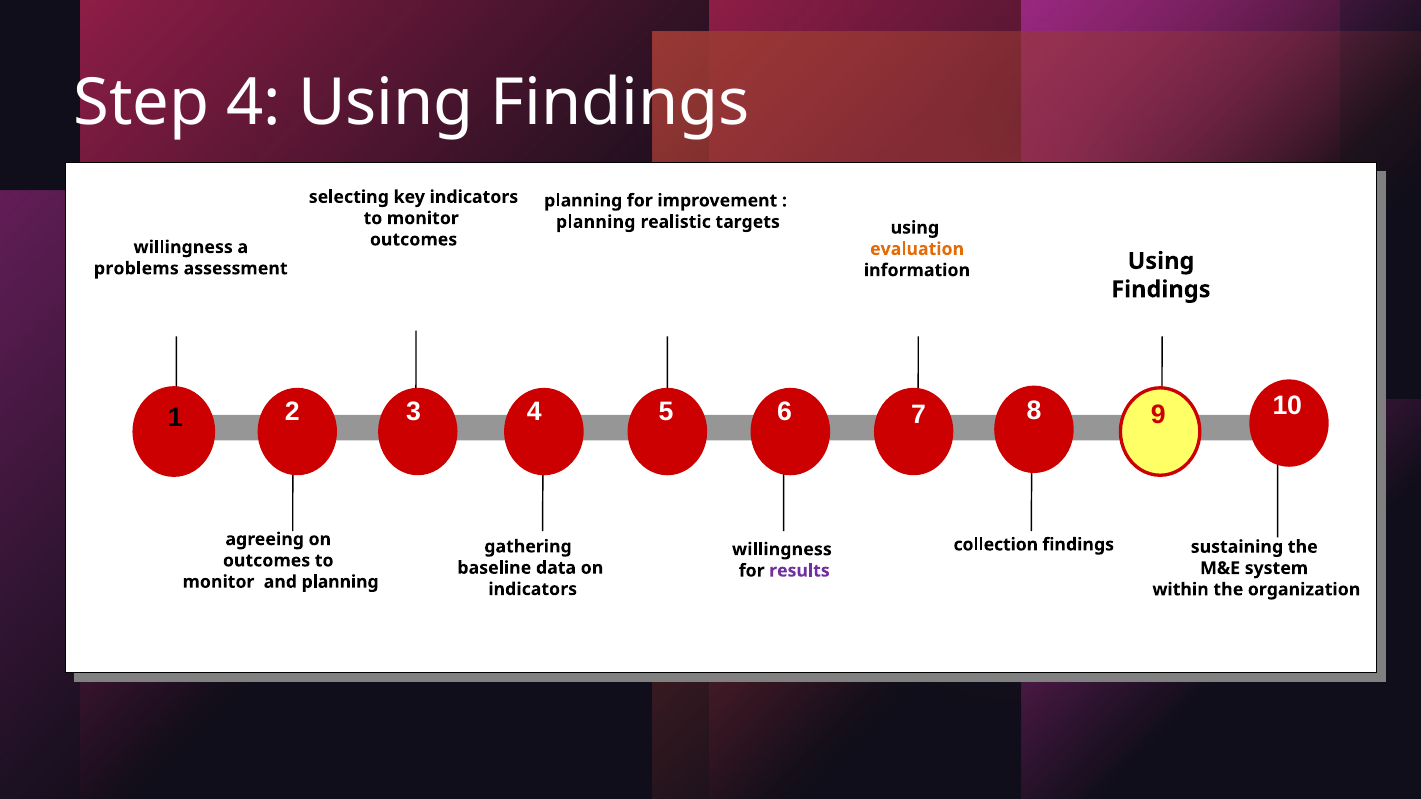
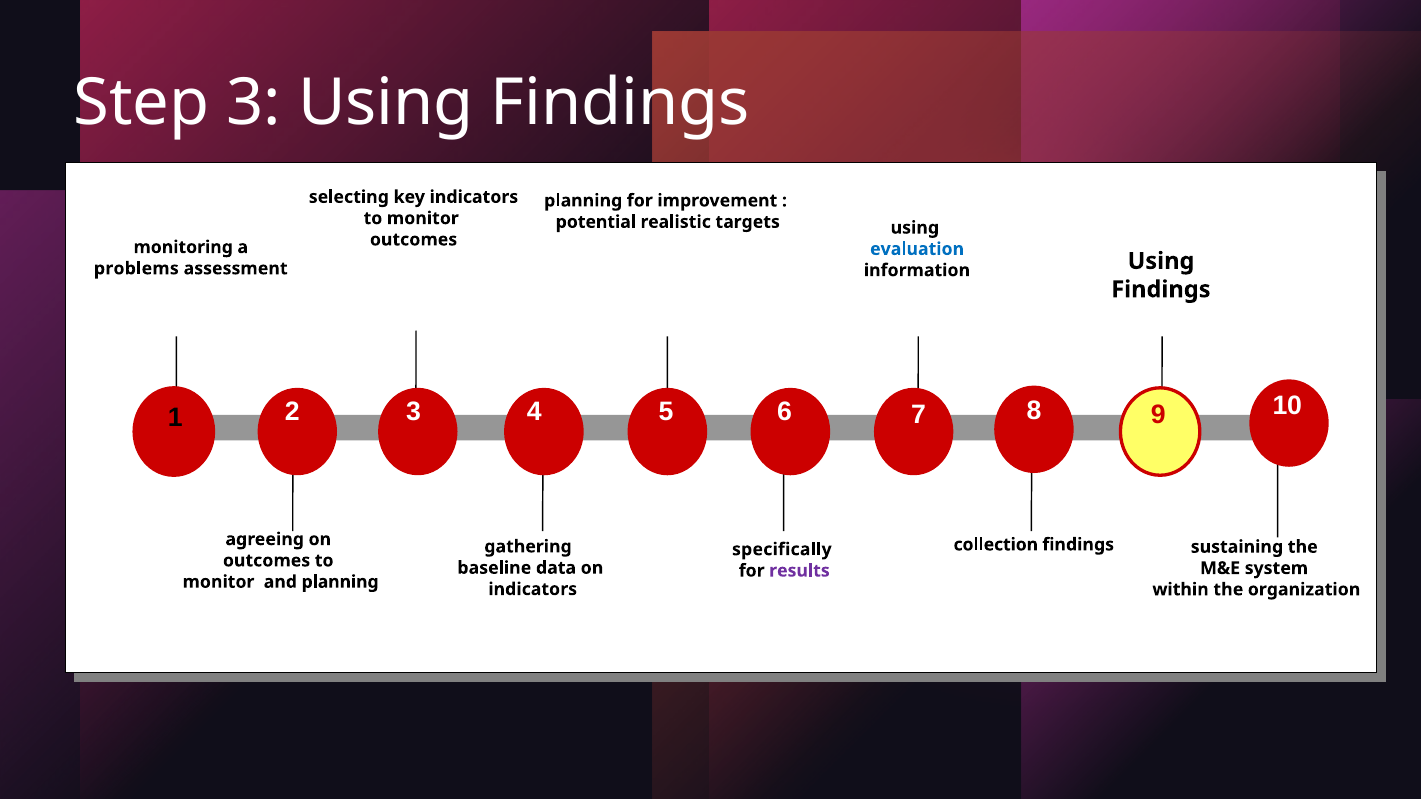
Step 4: 4 -> 3
planning at (596, 222): planning -> potential
willingness at (183, 247): willingness -> monitoring
evaluation colour: orange -> blue
willingness at (782, 550): willingness -> specifically
